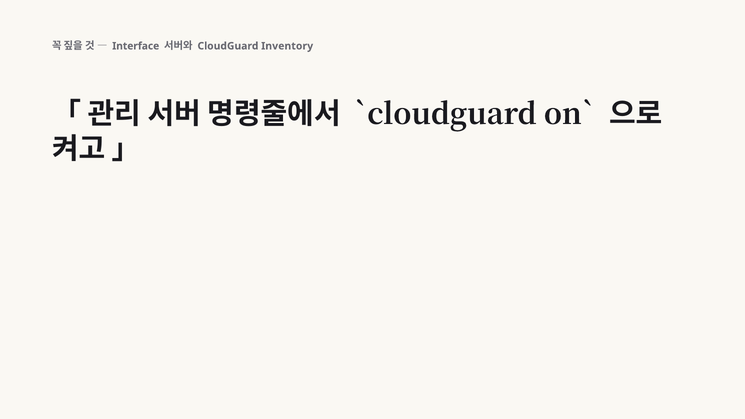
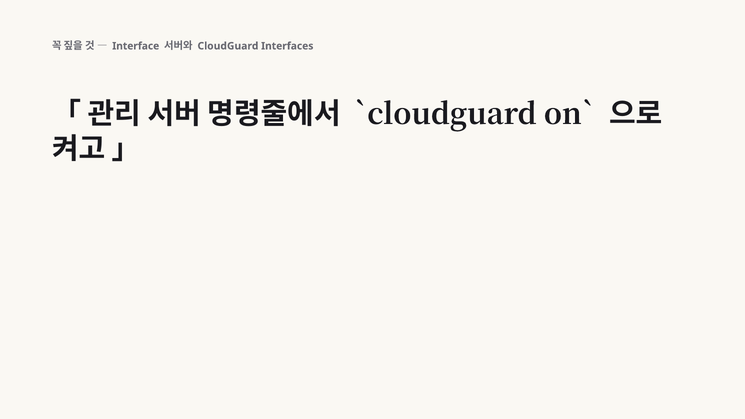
Inventory: Inventory -> Interfaces
